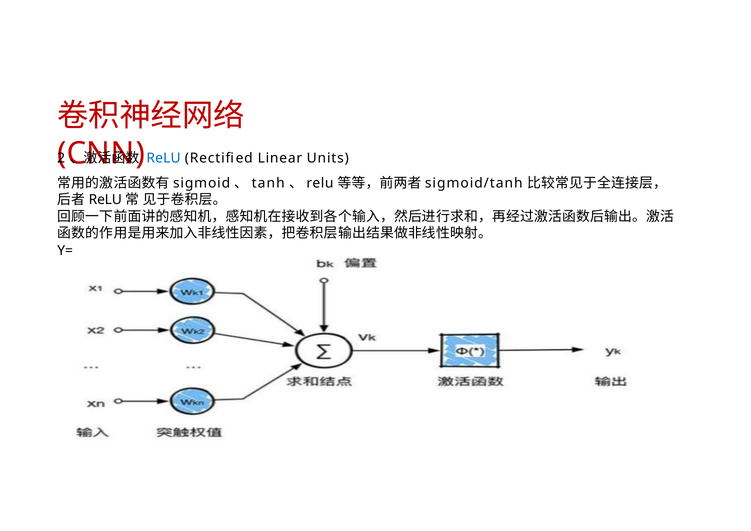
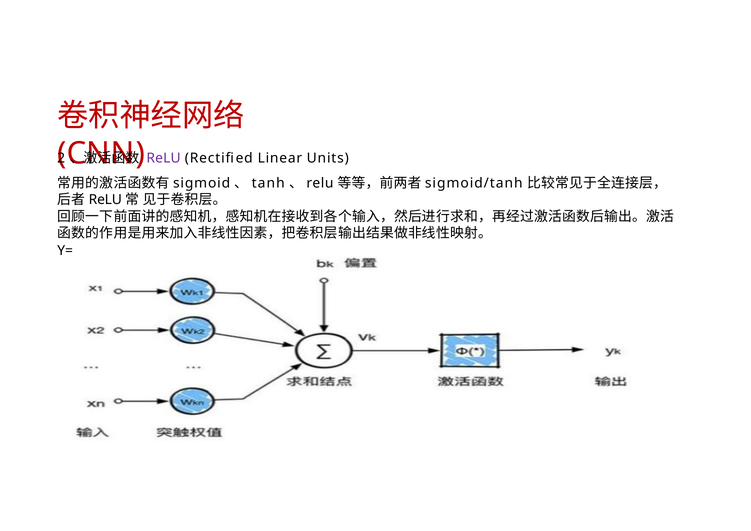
ReLU colour: blue -> purple
